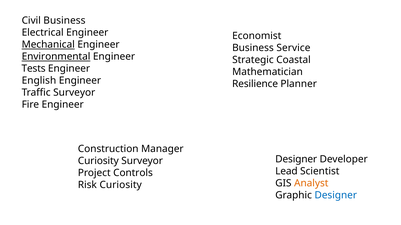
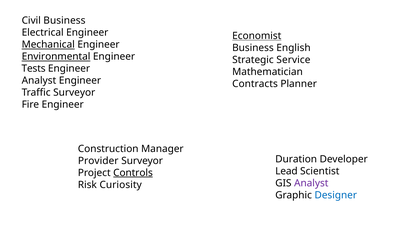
Economist underline: none -> present
Service: Service -> English
Coastal: Coastal -> Service
English at (39, 81): English -> Analyst
Resilience: Resilience -> Contracts
Designer at (296, 160): Designer -> Duration
Curiosity at (98, 161): Curiosity -> Provider
Controls underline: none -> present
Analyst at (311, 184) colour: orange -> purple
